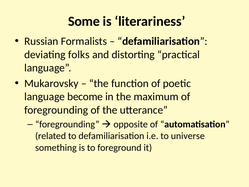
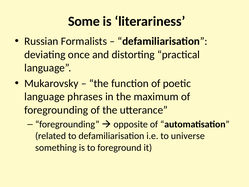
folks: folks -> once
become: become -> phrases
